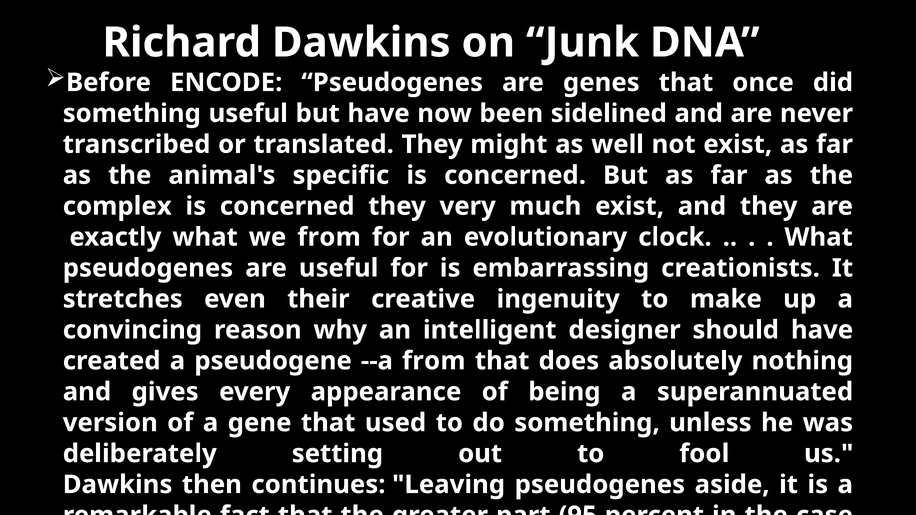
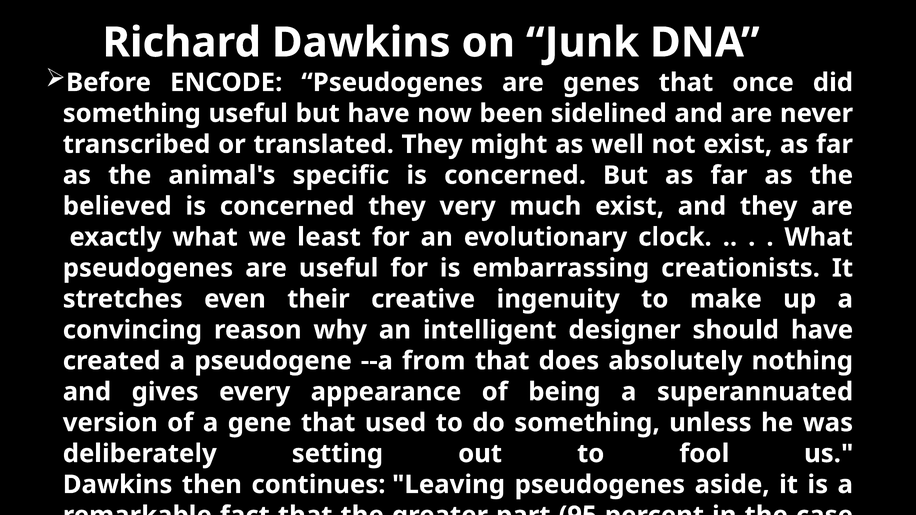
complex: complex -> believed
we from: from -> least
